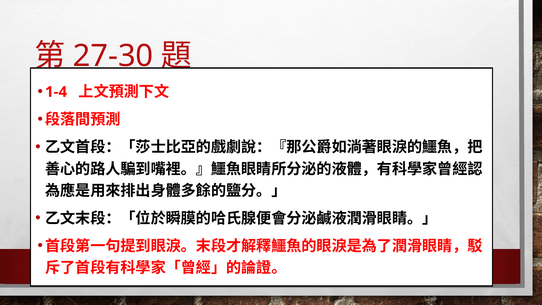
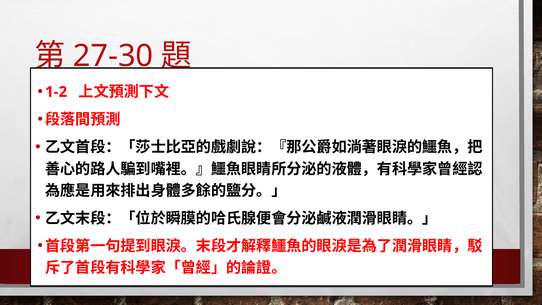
1-4: 1-4 -> 1-2
